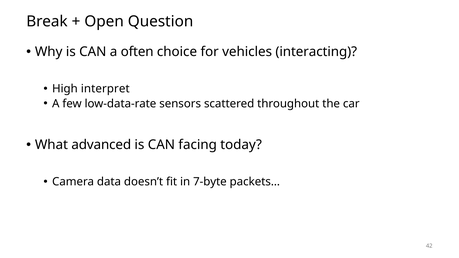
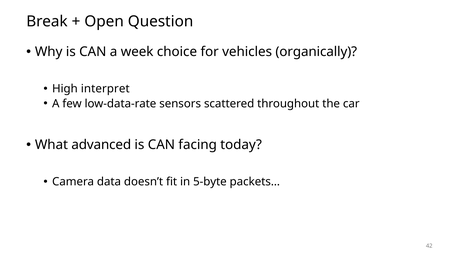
often: often -> week
interacting: interacting -> organically
7-byte: 7-byte -> 5-byte
